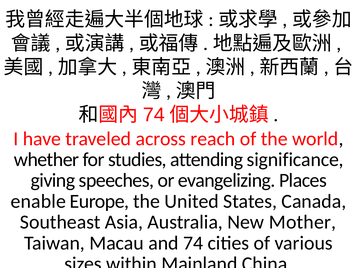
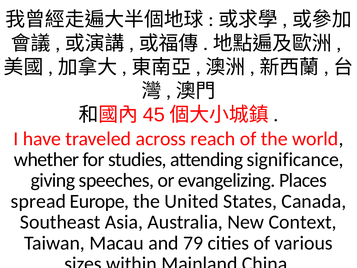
74 at (154, 115): 74 -> 45
enable: enable -> spread
Mother: Mother -> Context
and 74: 74 -> 79
